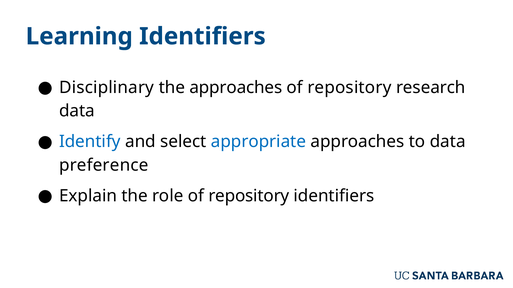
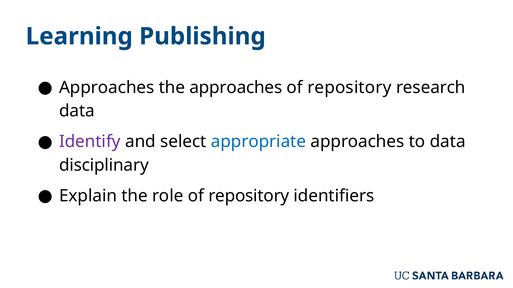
Learning Identifiers: Identifiers -> Publishing
Disciplinary at (107, 88): Disciplinary -> Approaches
Identify colour: blue -> purple
preference: preference -> disciplinary
